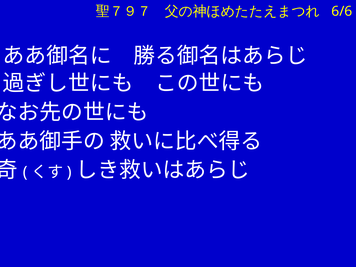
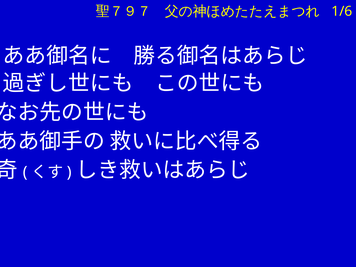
6/6: 6/6 -> 1/6
